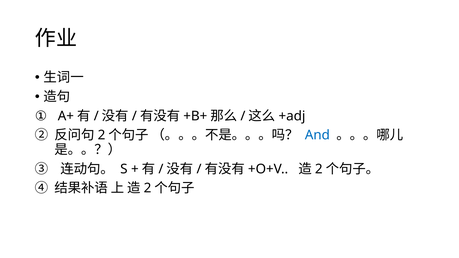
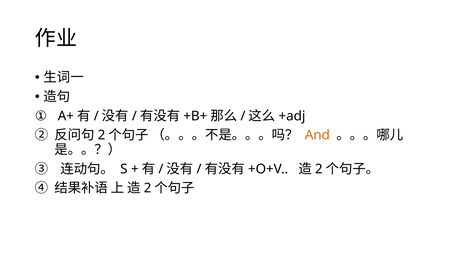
And colour: blue -> orange
